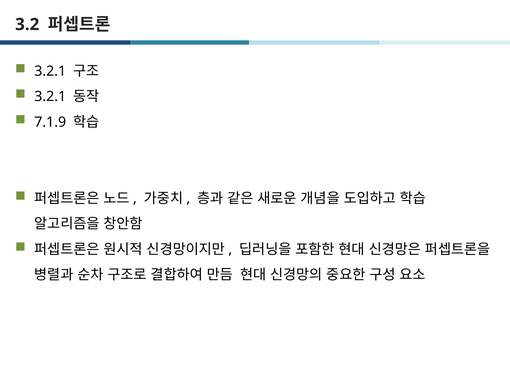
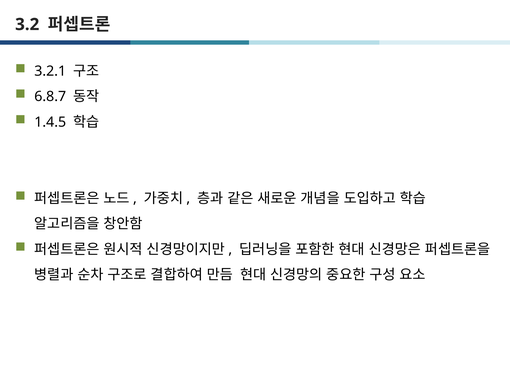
3.2.1 at (50, 97): 3.2.1 -> 6.8.7
7.1.9: 7.1.9 -> 1.4.5
